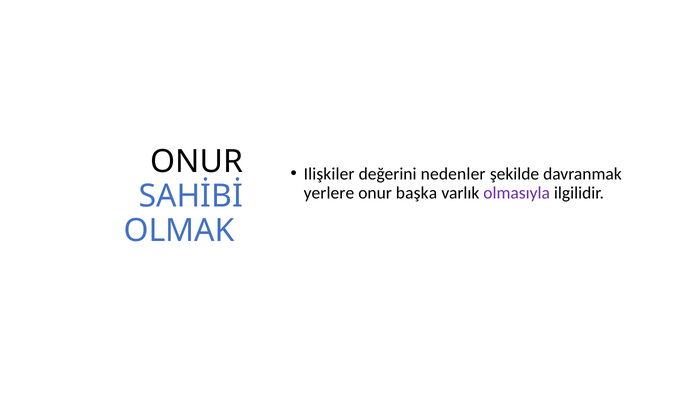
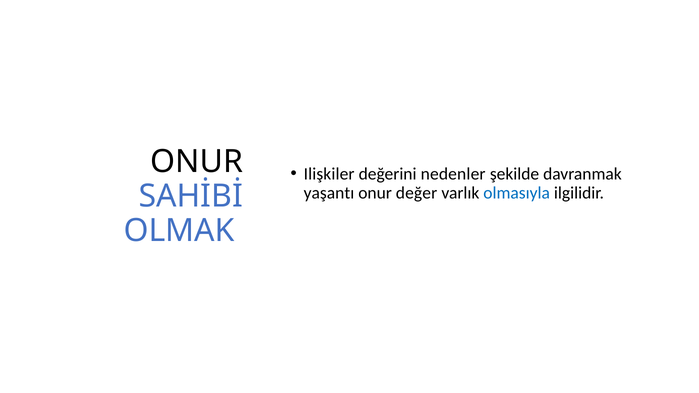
yerlere: yerlere -> yaşantı
başka: başka -> değer
olmasıyla colour: purple -> blue
